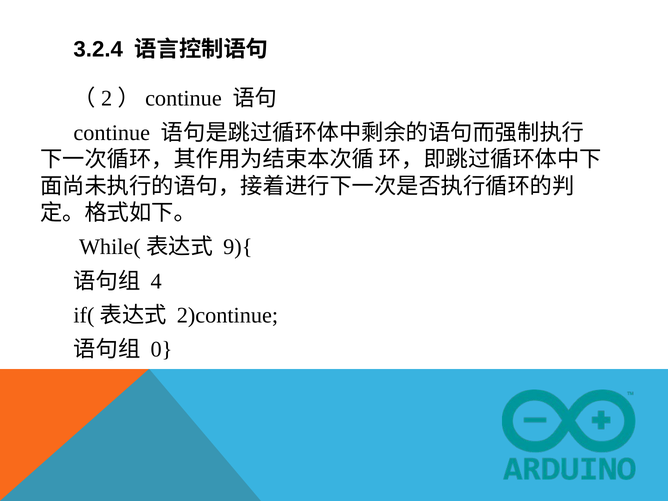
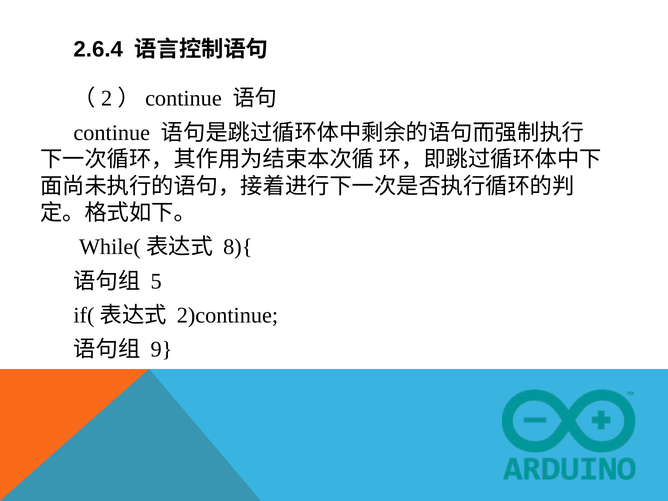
3.2.4: 3.2.4 -> 2.6.4
9){: 9){ -> 8){
4: 4 -> 5
0: 0 -> 9
